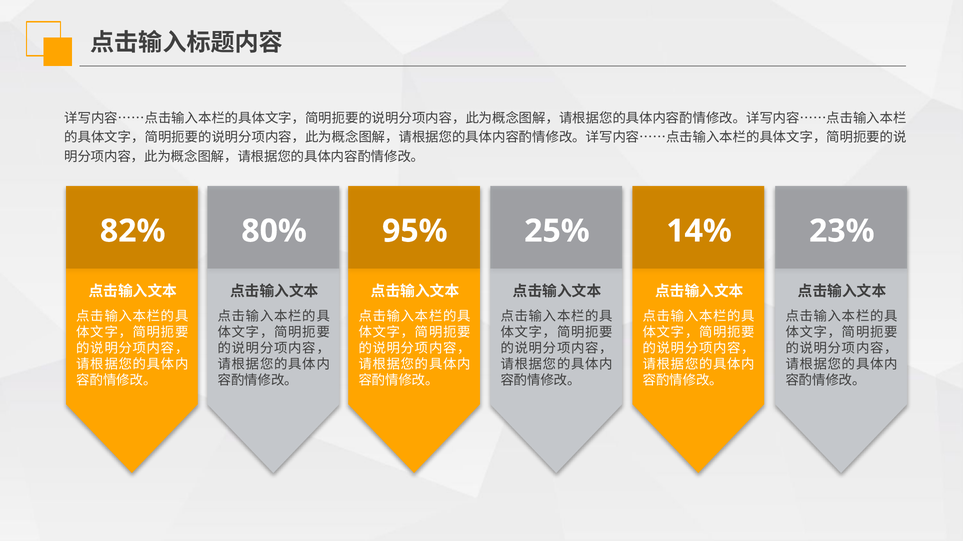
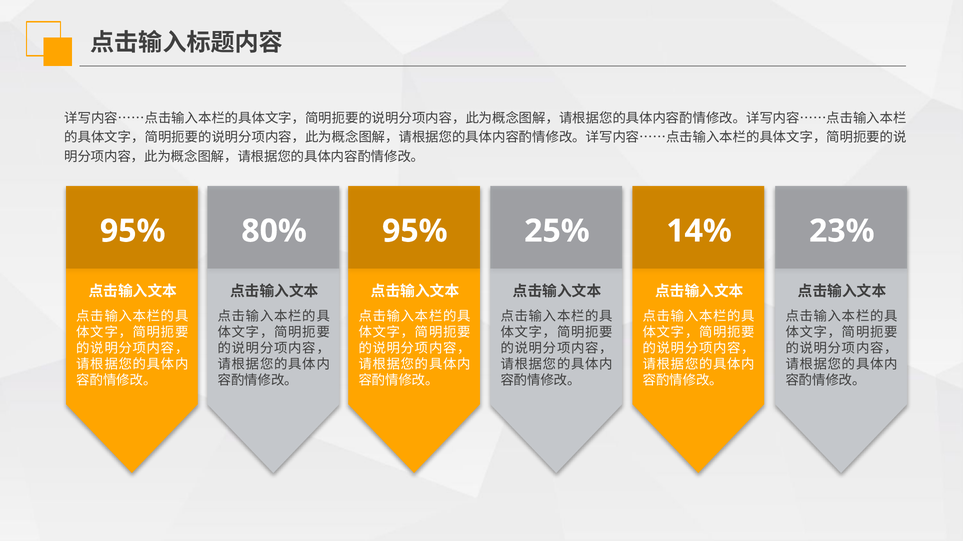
82% at (133, 231): 82% -> 95%
